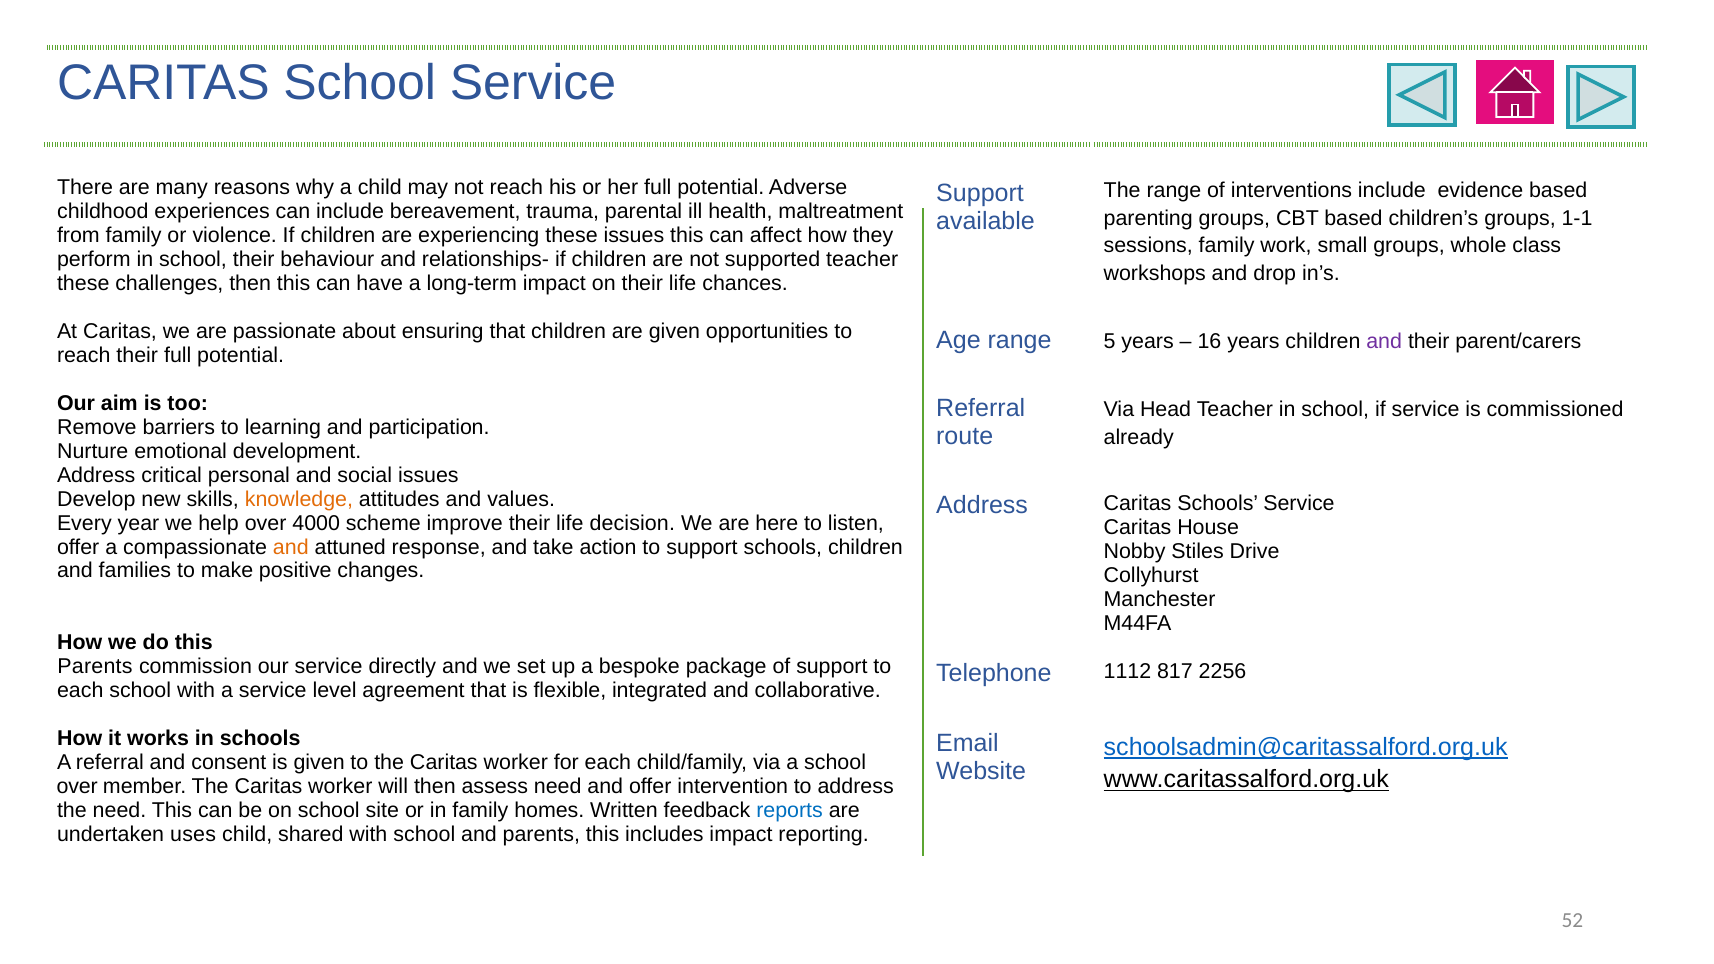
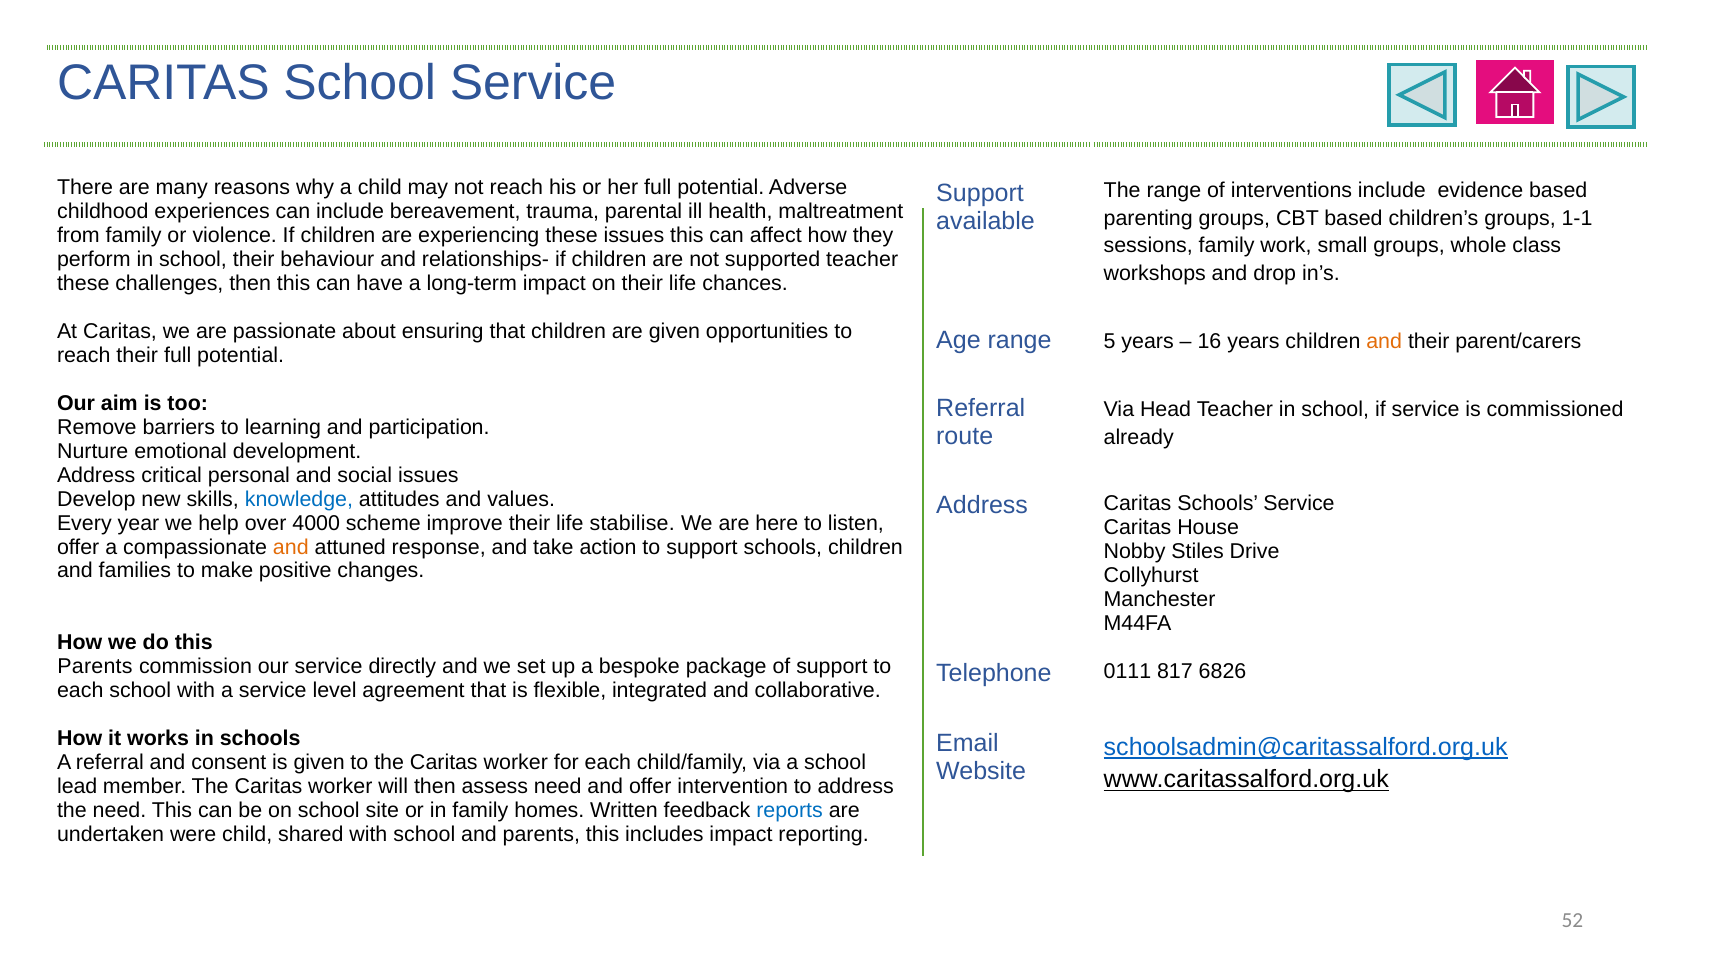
and at (1384, 342) colour: purple -> orange
knowledge colour: orange -> blue
decision: decision -> stabilise
1112: 1112 -> 0111
2256: 2256 -> 6826
over at (77, 787): over -> lead
uses: uses -> were
